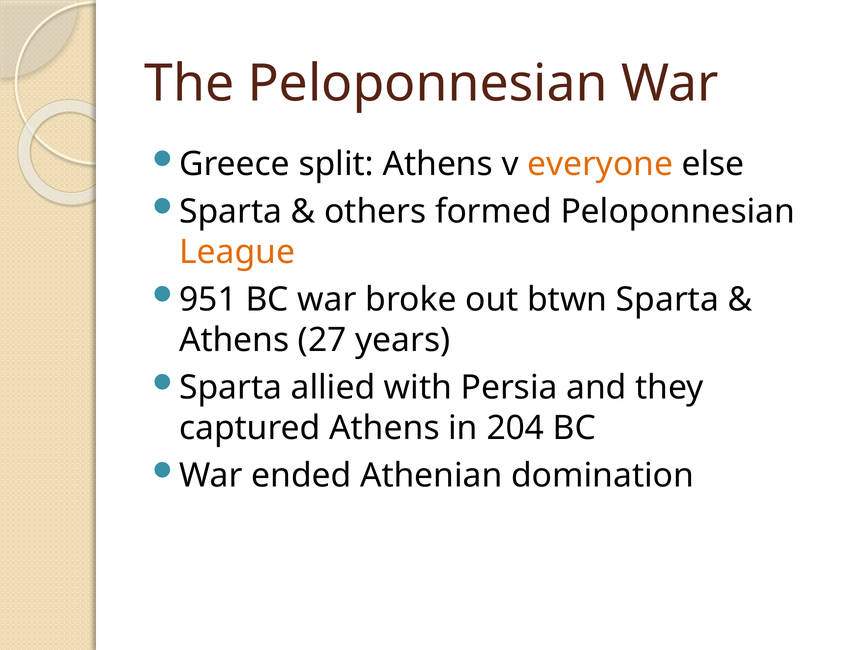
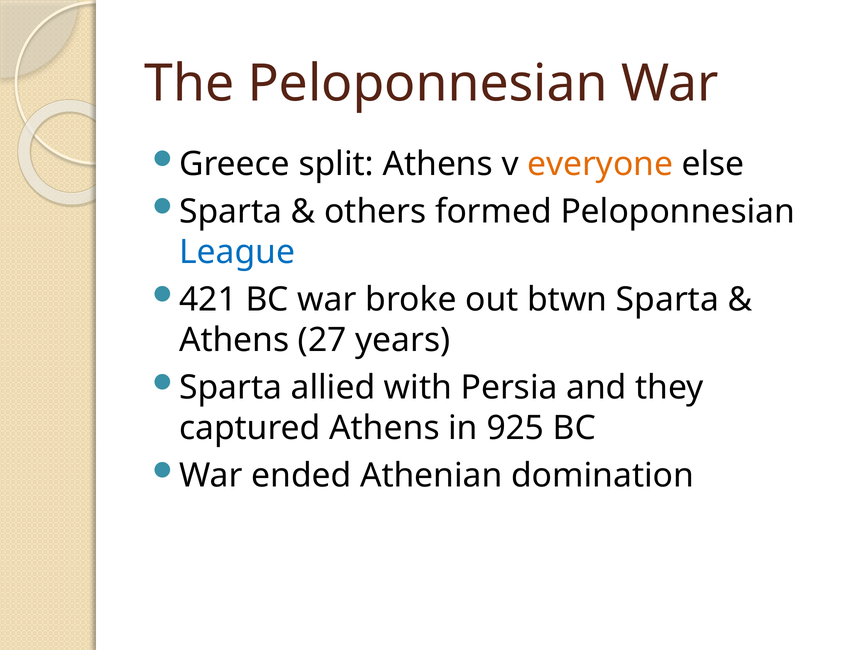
League colour: orange -> blue
951: 951 -> 421
204: 204 -> 925
